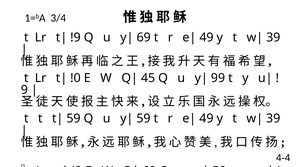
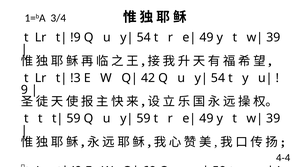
69 at (144, 37): 69 -> 54
!0: !0 -> !3
45: 45 -> 42
99 at (218, 78): 99 -> 54
